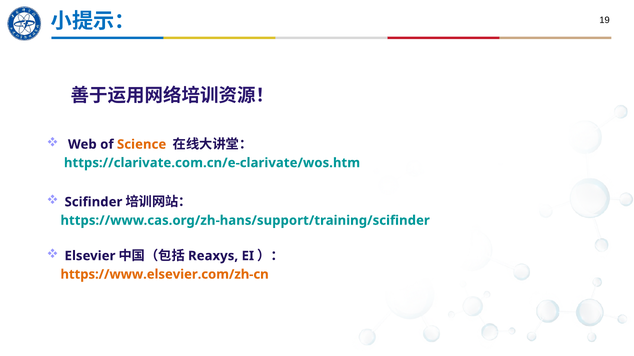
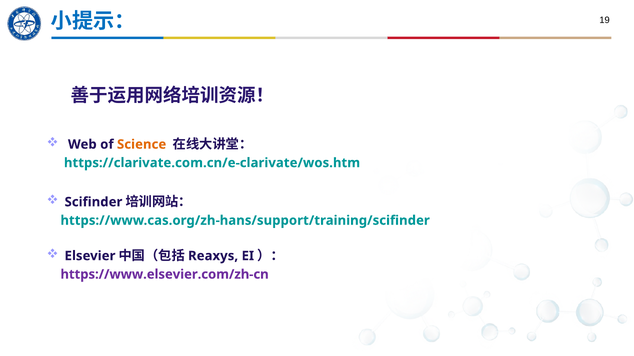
https://www.elsevier.com/zh-cn colour: orange -> purple
